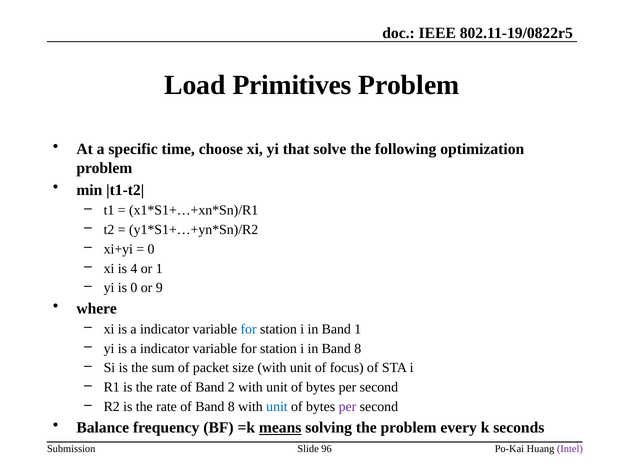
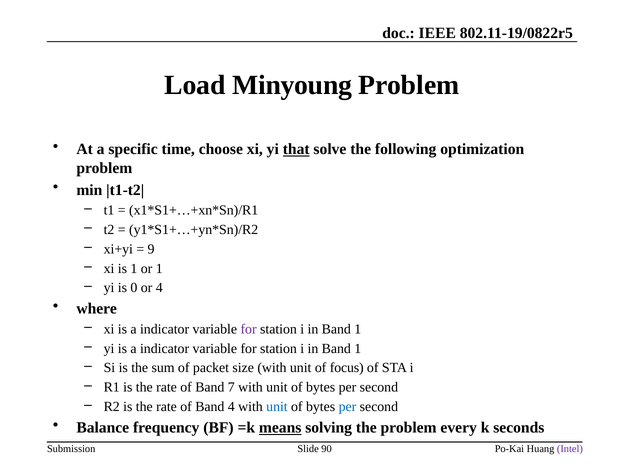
Primitives: Primitives -> Minyoung
that underline: none -> present
0 at (151, 249): 0 -> 9
is 4: 4 -> 1
or 9: 9 -> 4
for at (249, 329) colour: blue -> purple
8 at (358, 349): 8 -> 1
2: 2 -> 7
of Band 8: 8 -> 4
per at (347, 407) colour: purple -> blue
96: 96 -> 90
